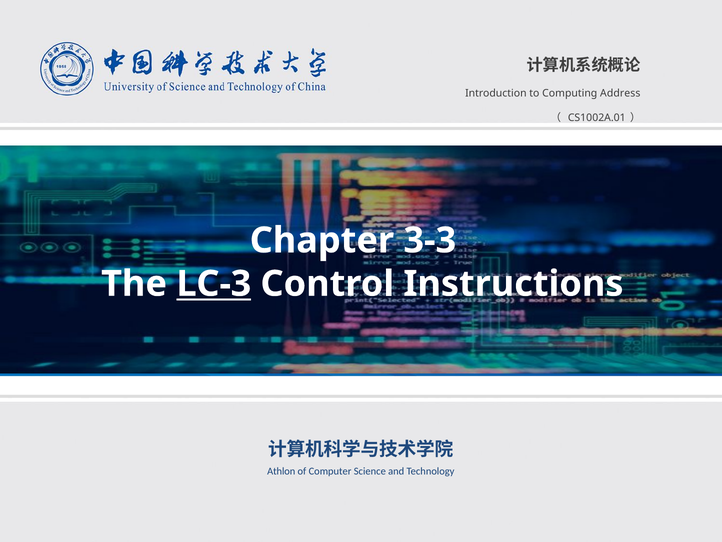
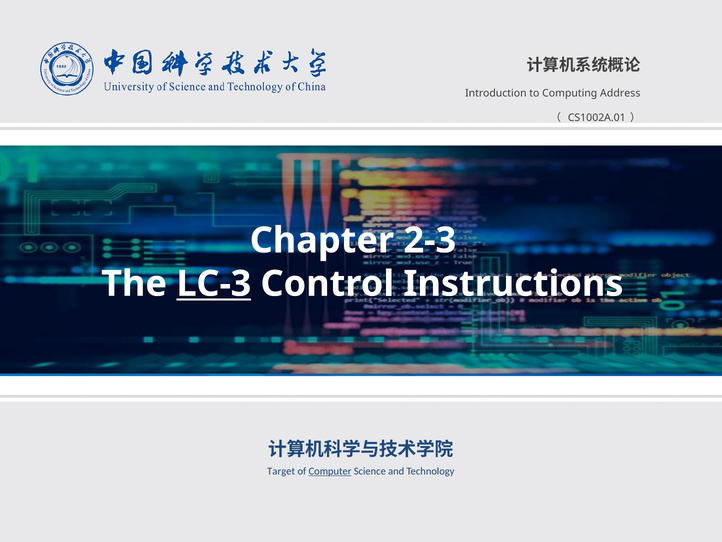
3-3: 3-3 -> 2-3
Athlon: Athlon -> Target
Computer underline: none -> present
